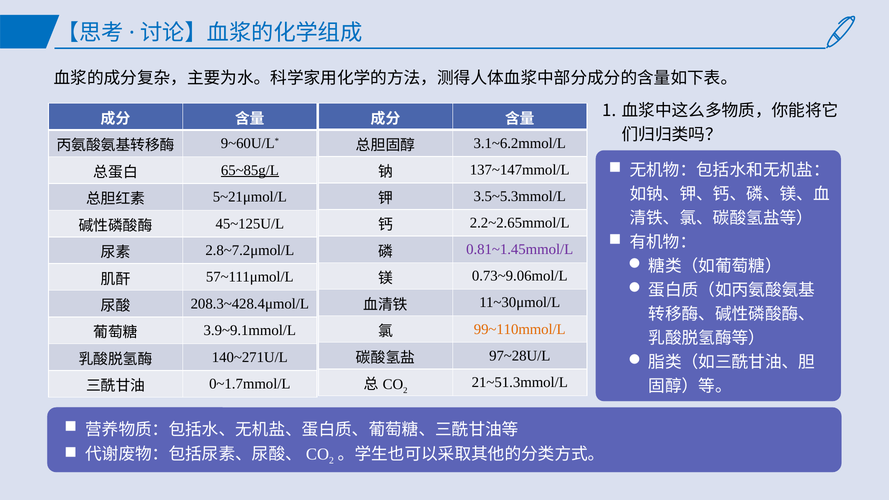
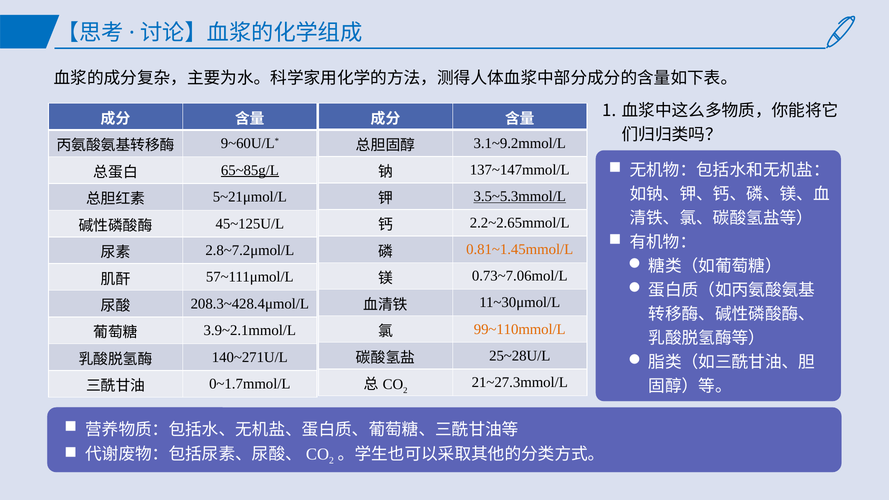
3.1~6.2mmol/L: 3.1~6.2mmol/L -> 3.1~9.2mmol/L
3.5~5.3mmol/L underline: none -> present
0.81~1.45mmol/L colour: purple -> orange
0.73~9.06mol/L: 0.73~9.06mol/L -> 0.73~7.06mol/L
3.9~9.1mmol/L: 3.9~9.1mmol/L -> 3.9~2.1mmol/L
97~28U/L: 97~28U/L -> 25~28U/L
21~51.3mmol/L: 21~51.3mmol/L -> 21~27.3mmol/L
